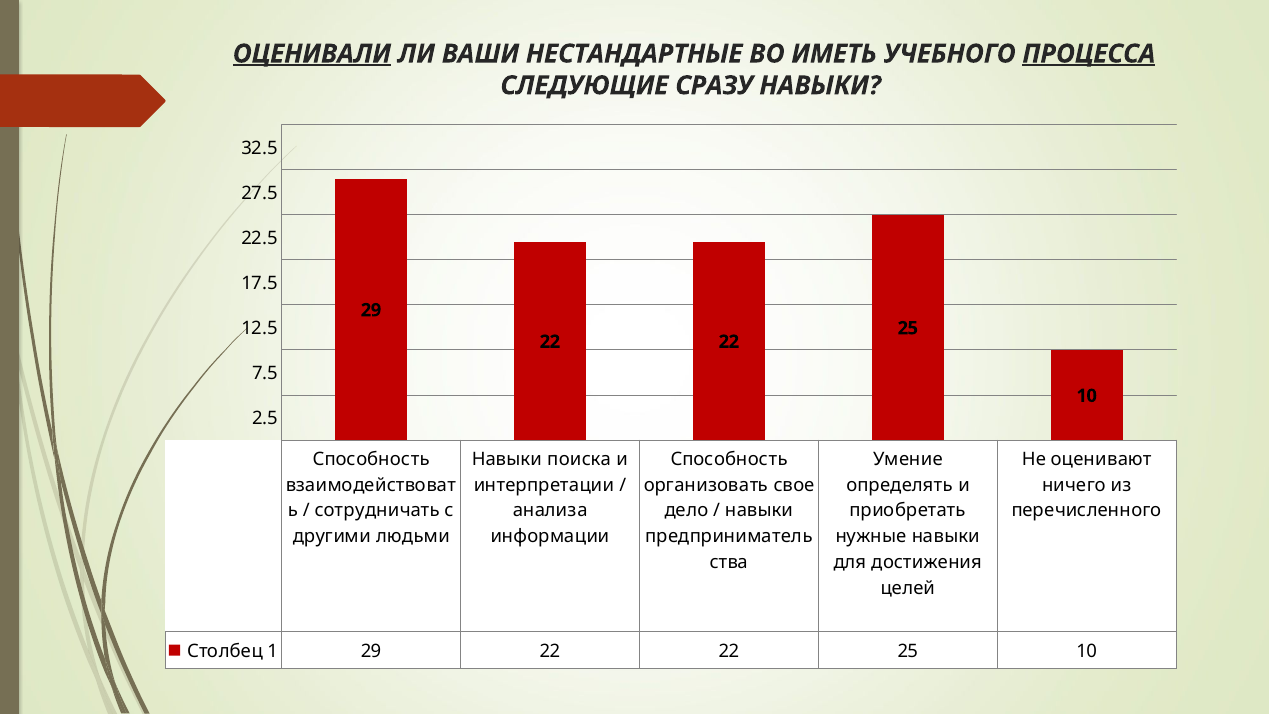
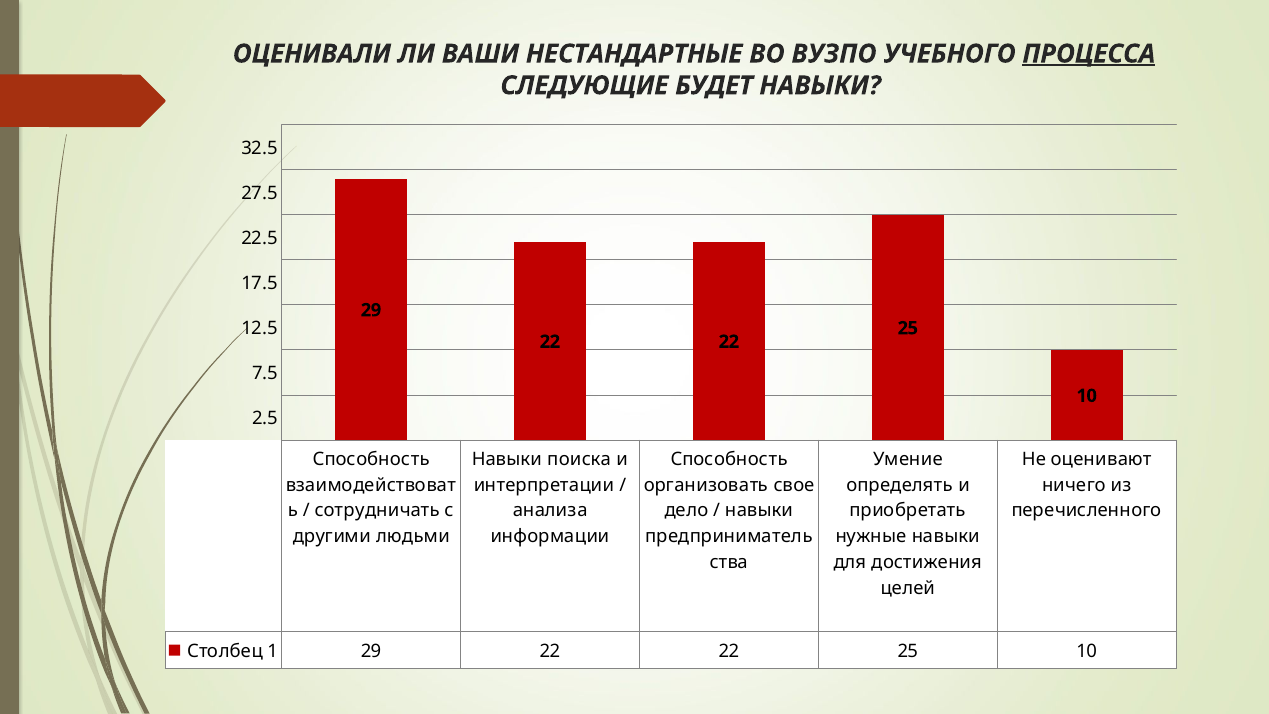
ОЦЕНИВАЛИ underline: present -> none
ИМЕТЬ: ИМЕТЬ -> ВУЗПО
СРАЗУ: СРАЗУ -> БУДЕТ
